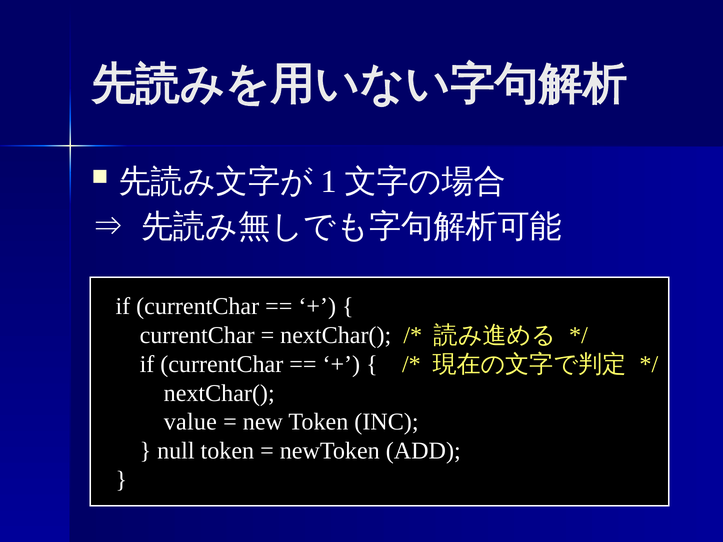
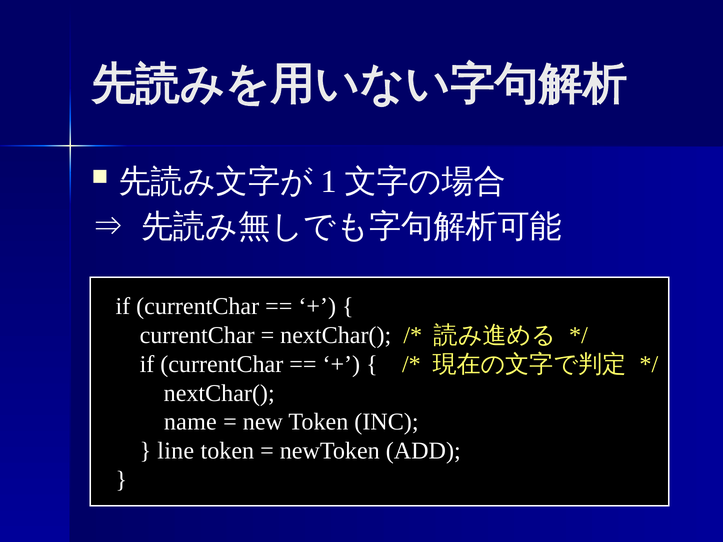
value: value -> name
null: null -> line
